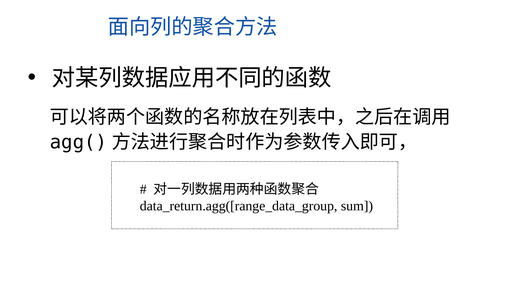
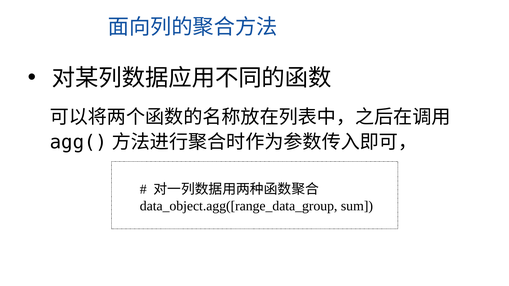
data_return.agg([range_data_group: data_return.agg([range_data_group -> data_object.agg([range_data_group
